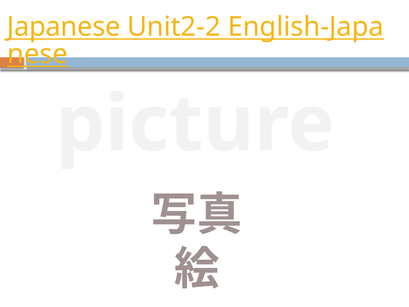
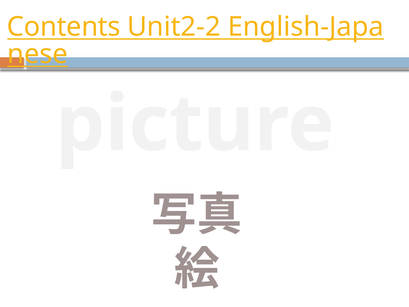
Japanese: Japanese -> Contents
